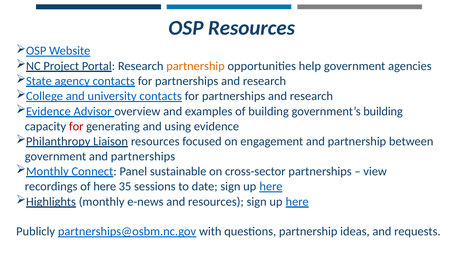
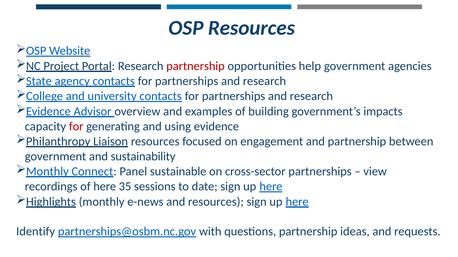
partnership at (196, 66) colour: orange -> red
government’s building: building -> impacts
and partnerships: partnerships -> sustainability
Publicly: Publicly -> Identify
